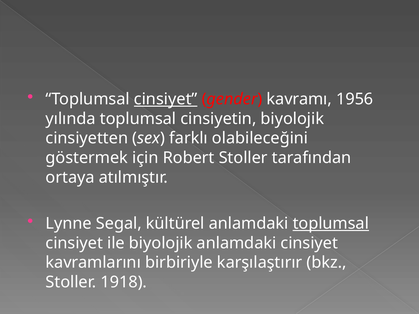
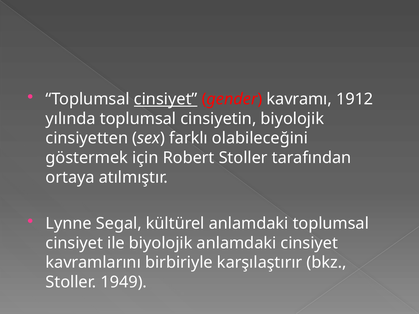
1956: 1956 -> 1912
toplumsal at (331, 224) underline: present -> none
1918: 1918 -> 1949
